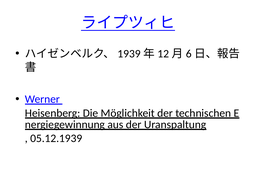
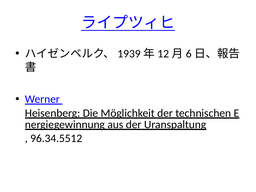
05.12.1939: 05.12.1939 -> 96.34.5512
